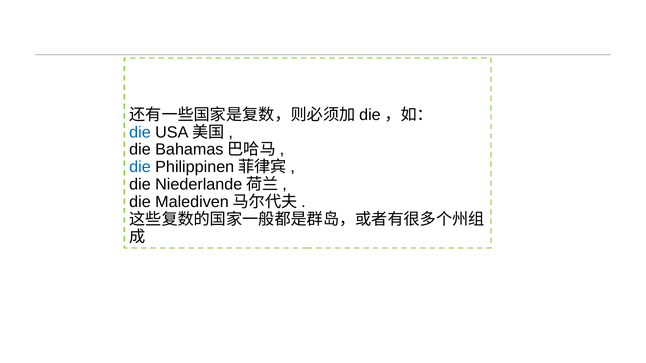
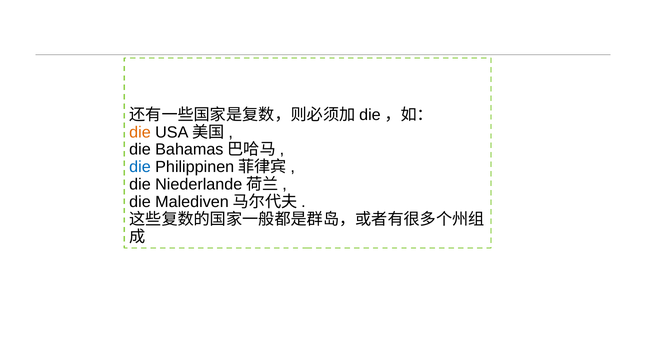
die at (140, 132) colour: blue -> orange
